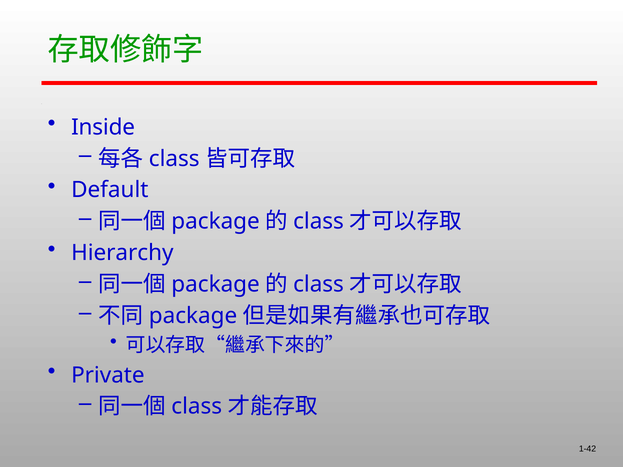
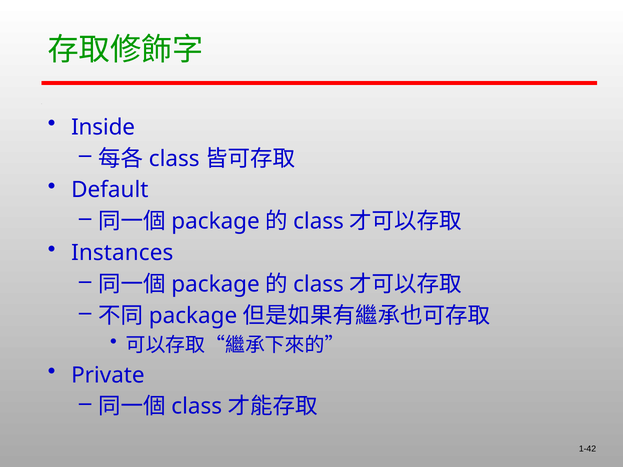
Hierarchy: Hierarchy -> Instances
